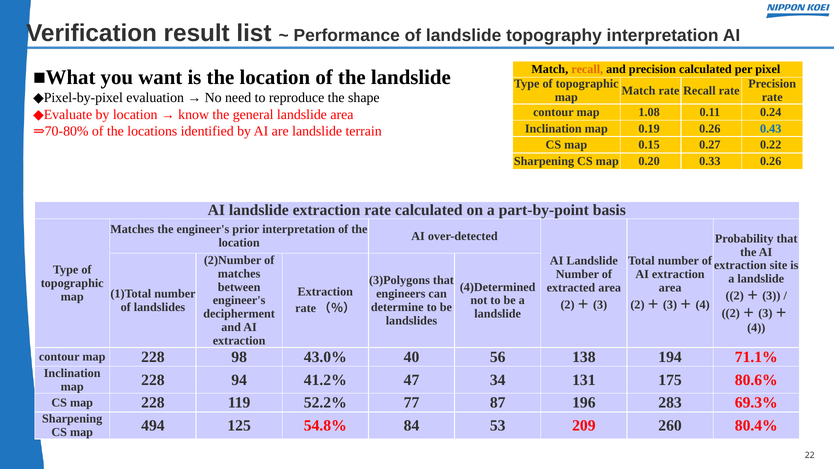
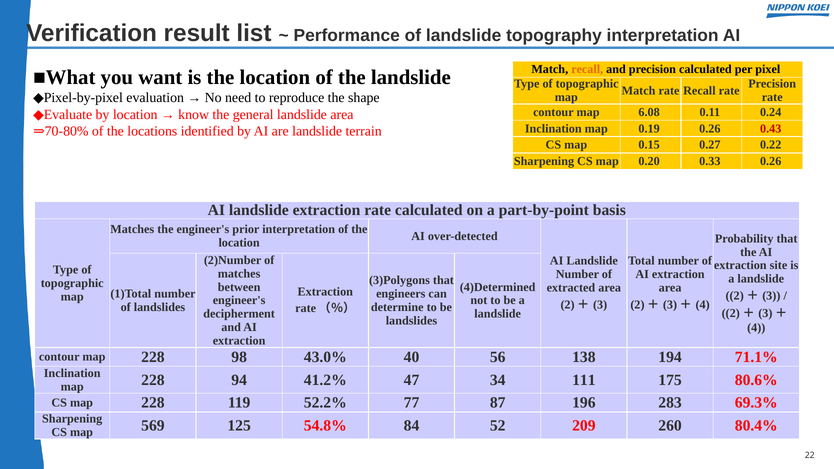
1.08: 1.08 -> 6.08
0.43 colour: blue -> red
131: 131 -> 111
494: 494 -> 569
53: 53 -> 52
